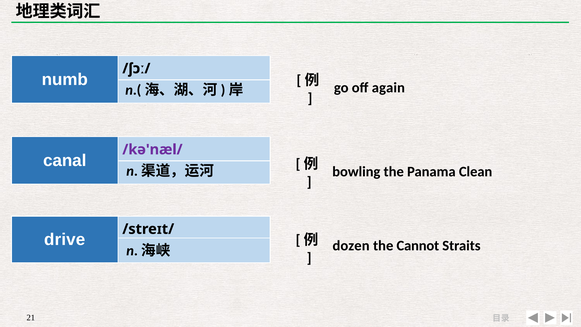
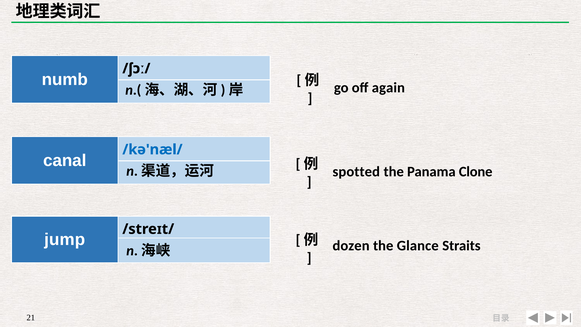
/kə'næl/ colour: purple -> blue
bowling: bowling -> spotted
Clean: Clean -> Clone
drive: drive -> jump
Cannot: Cannot -> Glance
